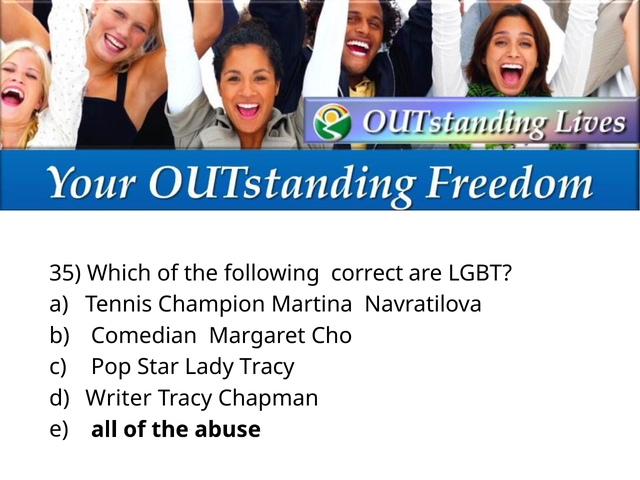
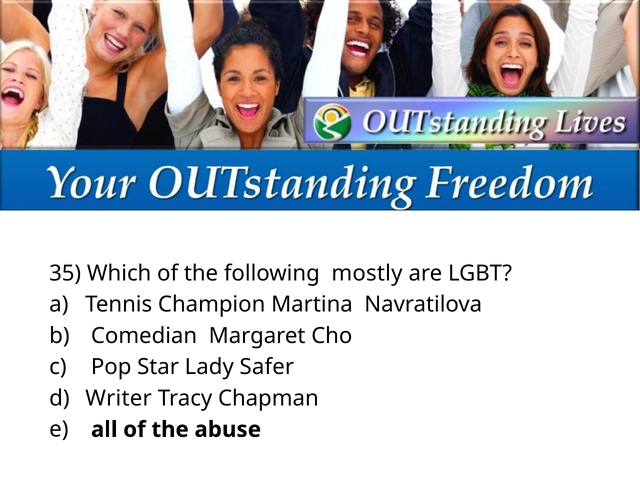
correct: correct -> mostly
Lady Tracy: Tracy -> Safer
